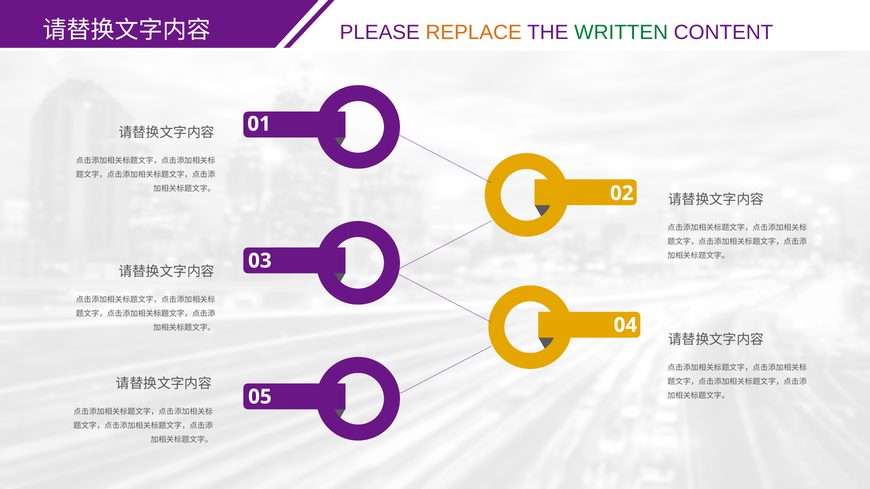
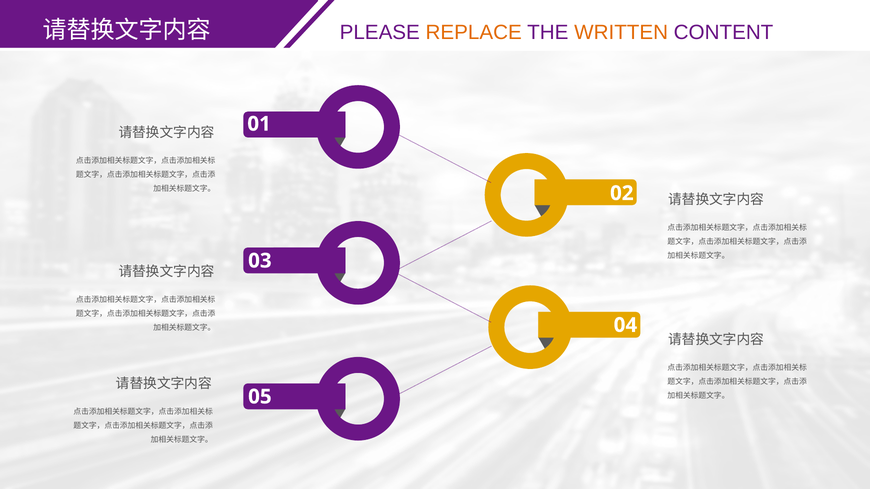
WRITTEN colour: green -> orange
